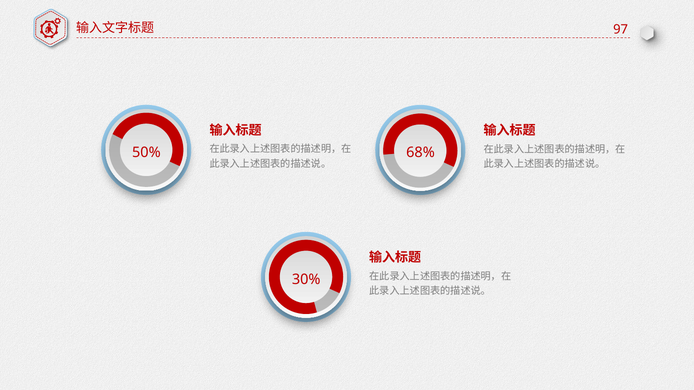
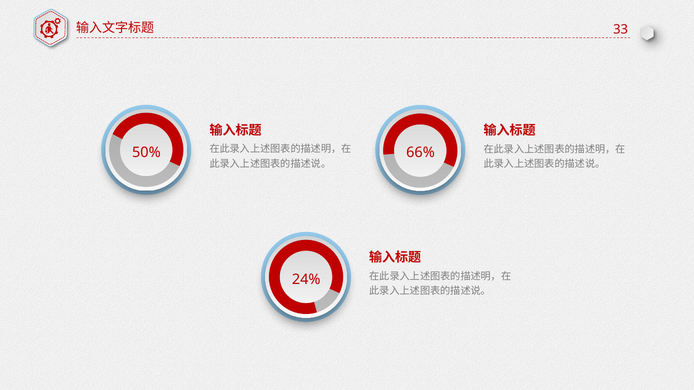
97: 97 -> 33
68%: 68% -> 66%
30%: 30% -> 24%
